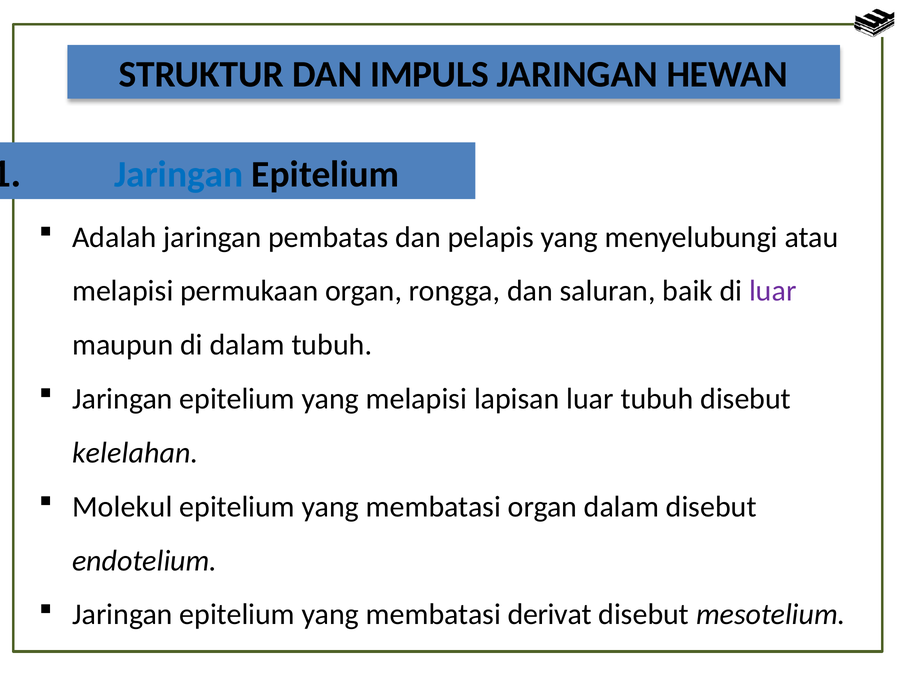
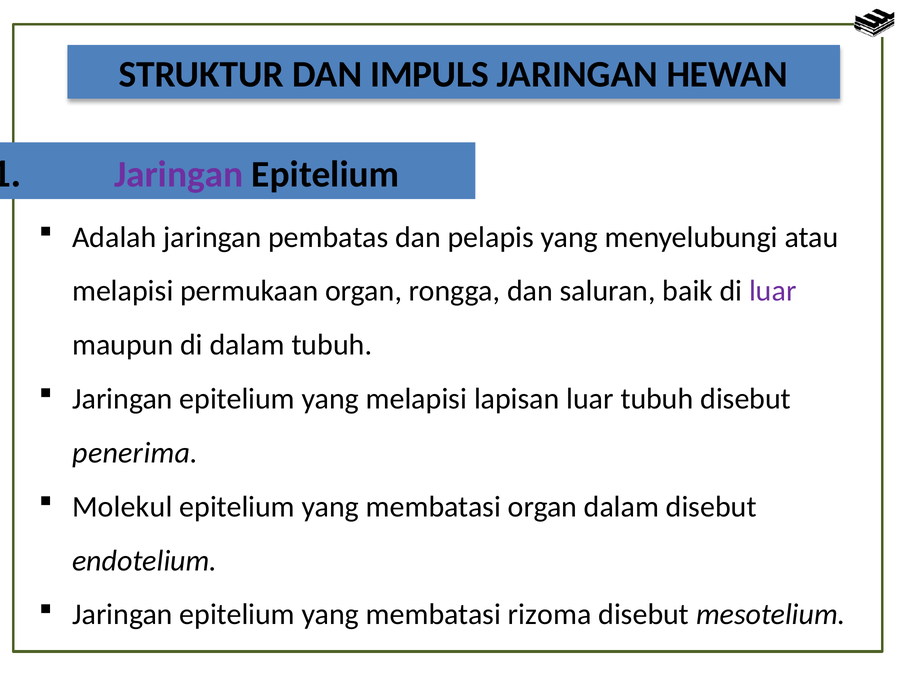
Jaringan at (179, 174) colour: blue -> purple
kelelahan: kelelahan -> penerima
derivat: derivat -> rizoma
